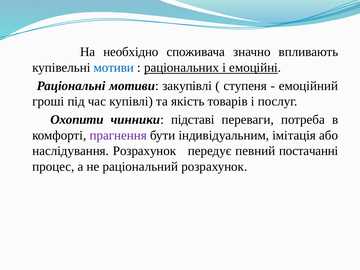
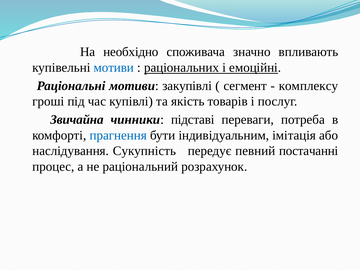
ступеня: ступеня -> сегмент
емоційний: емоційний -> комплексу
Охопити: Охопити -> Звичайна
прагнення colour: purple -> blue
наслідування Розрахунок: Розрахунок -> Сукупність
